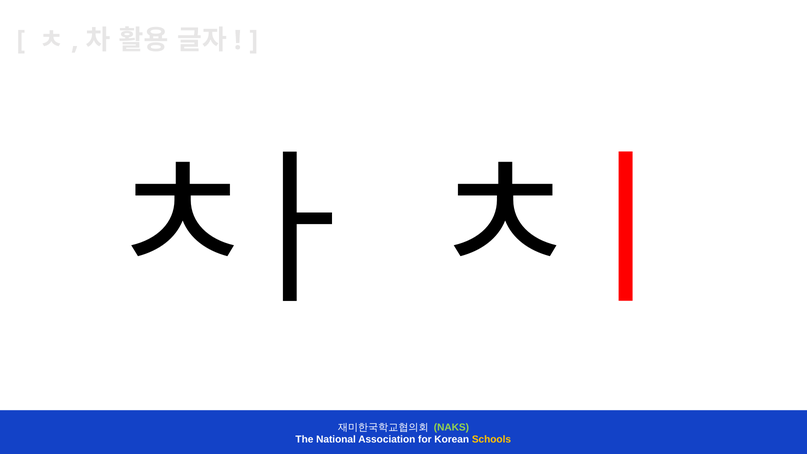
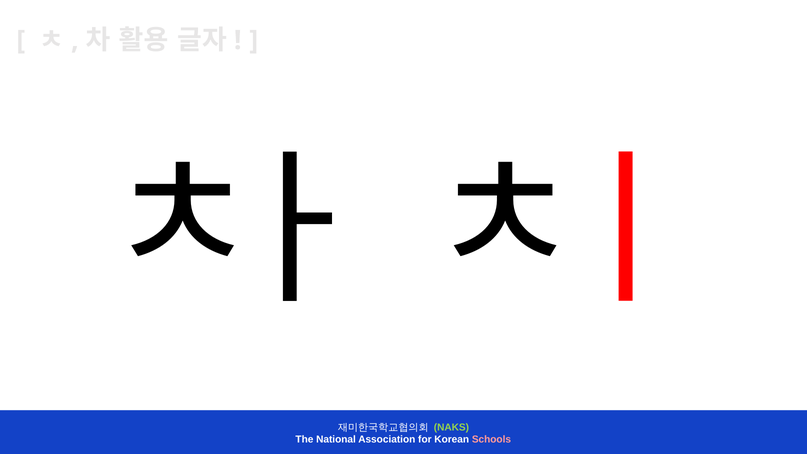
Schools colour: yellow -> pink
